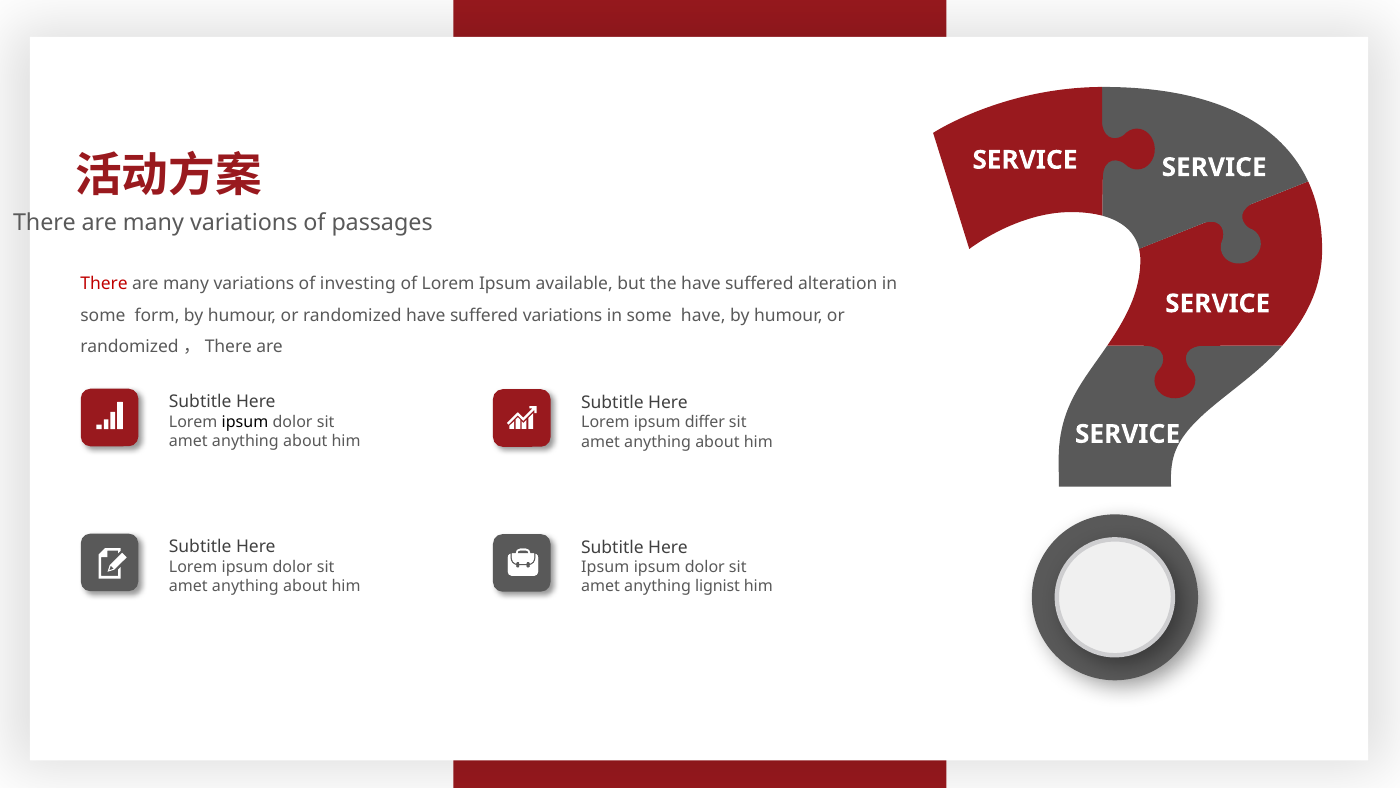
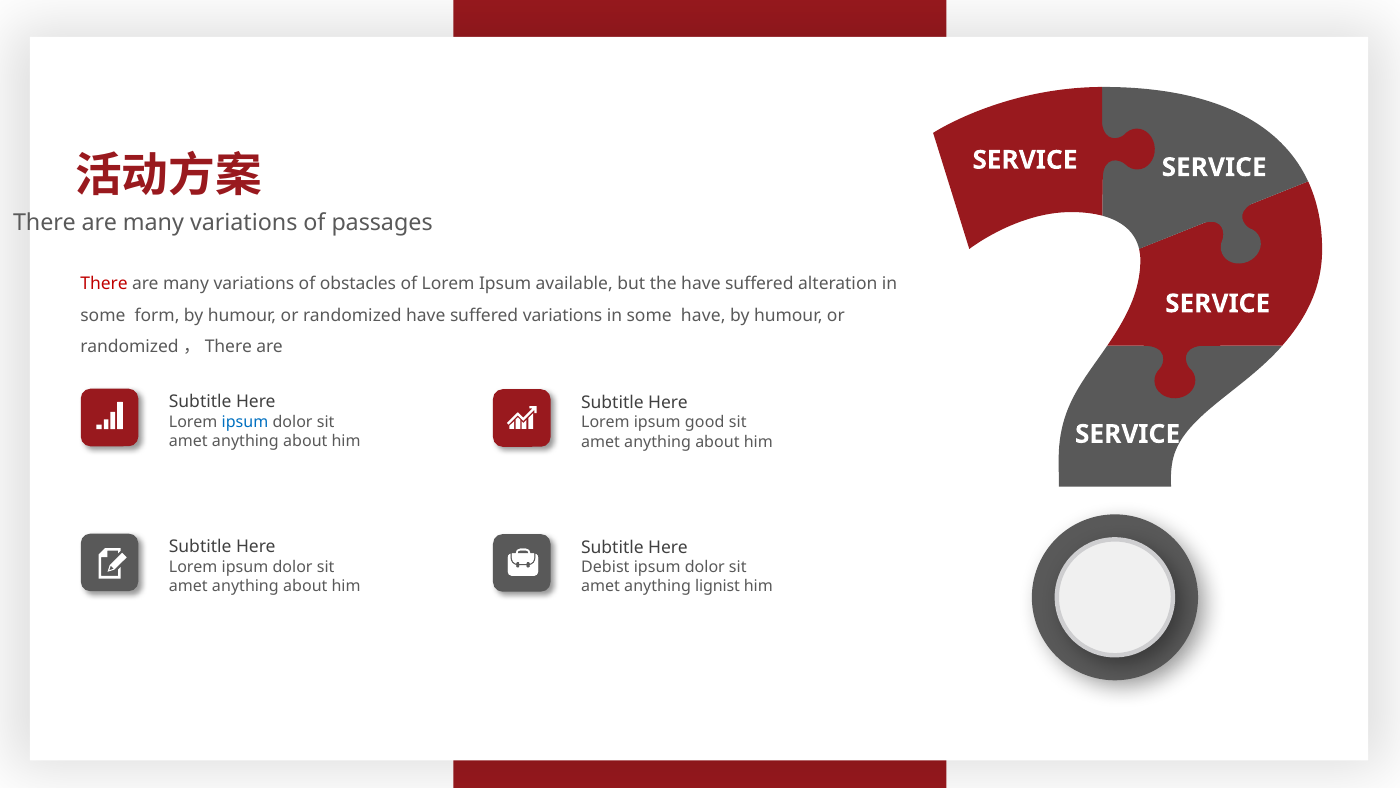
investing: investing -> obstacles
ipsum at (245, 422) colour: black -> blue
differ: differ -> good
Ipsum at (605, 567): Ipsum -> Debist
